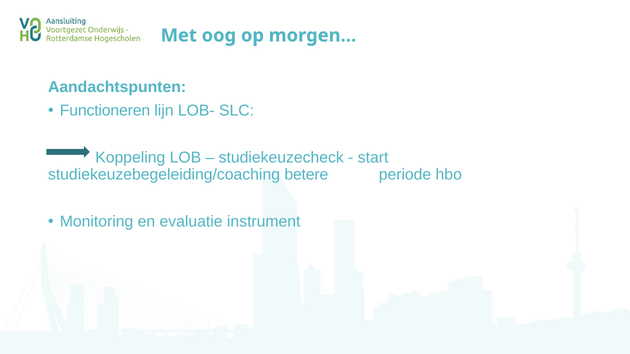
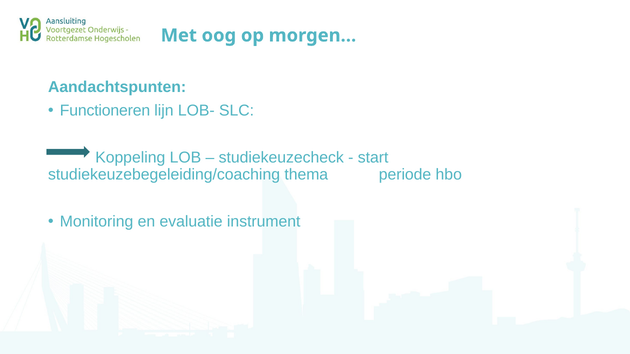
betere: betere -> thema
